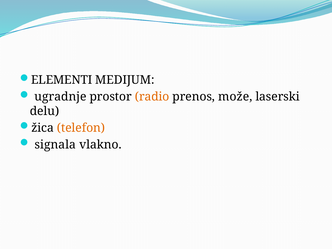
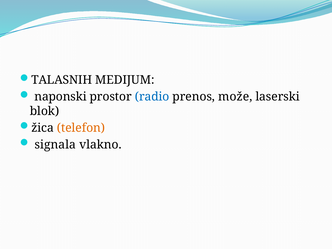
ELEMENTI: ELEMENTI -> TALASNIH
ugradnje: ugradnje -> naponski
radio colour: orange -> blue
delu: delu -> blok
